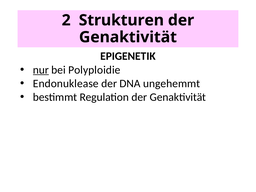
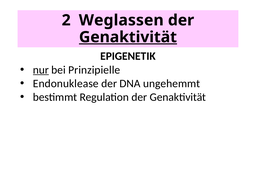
Strukturen: Strukturen -> Weglassen
Genaktivität at (128, 37) underline: none -> present
Polyploidie: Polyploidie -> Prinzipielle
